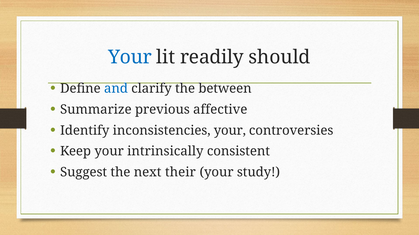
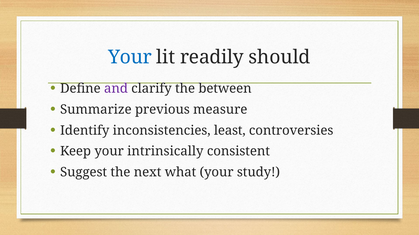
and colour: blue -> purple
affective: affective -> measure
inconsistencies your: your -> least
their: their -> what
